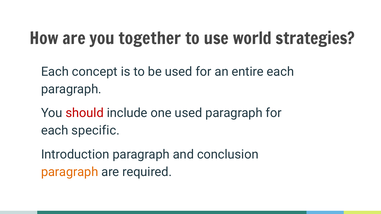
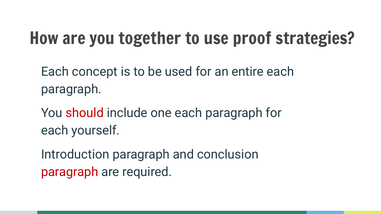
world: world -> proof
one used: used -> each
specific: specific -> yourself
paragraph at (70, 172) colour: orange -> red
